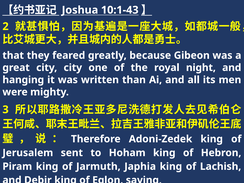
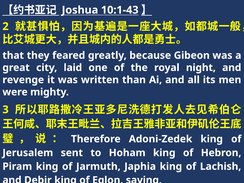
city city: city -> laid
hanging: hanging -> revenge
